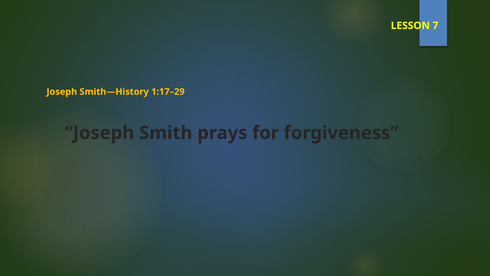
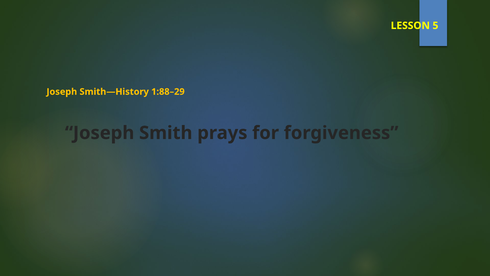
7: 7 -> 5
1:17–29: 1:17–29 -> 1:88–29
